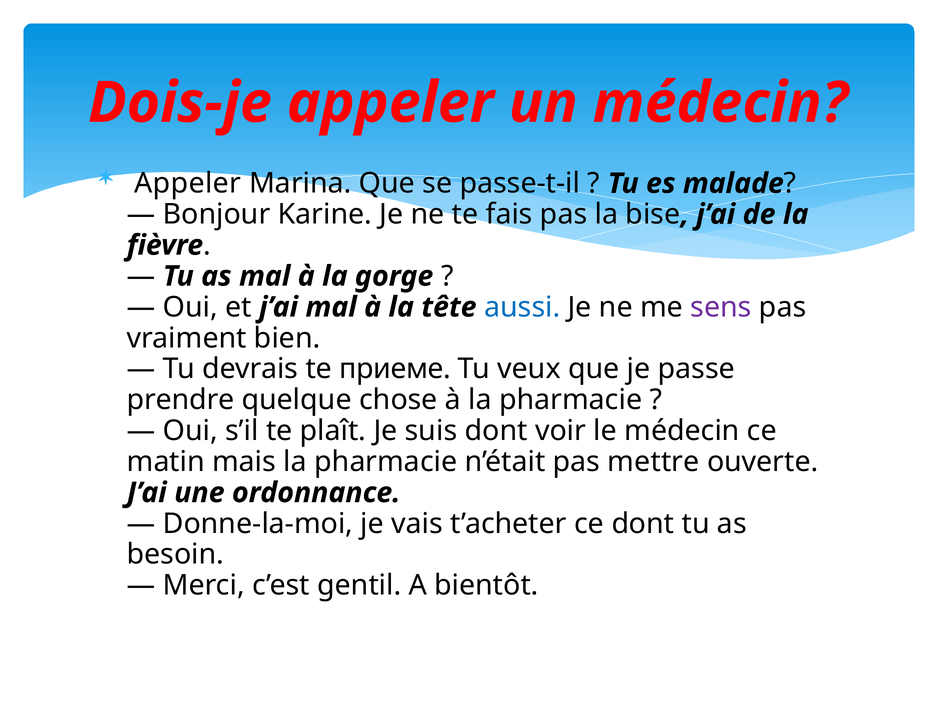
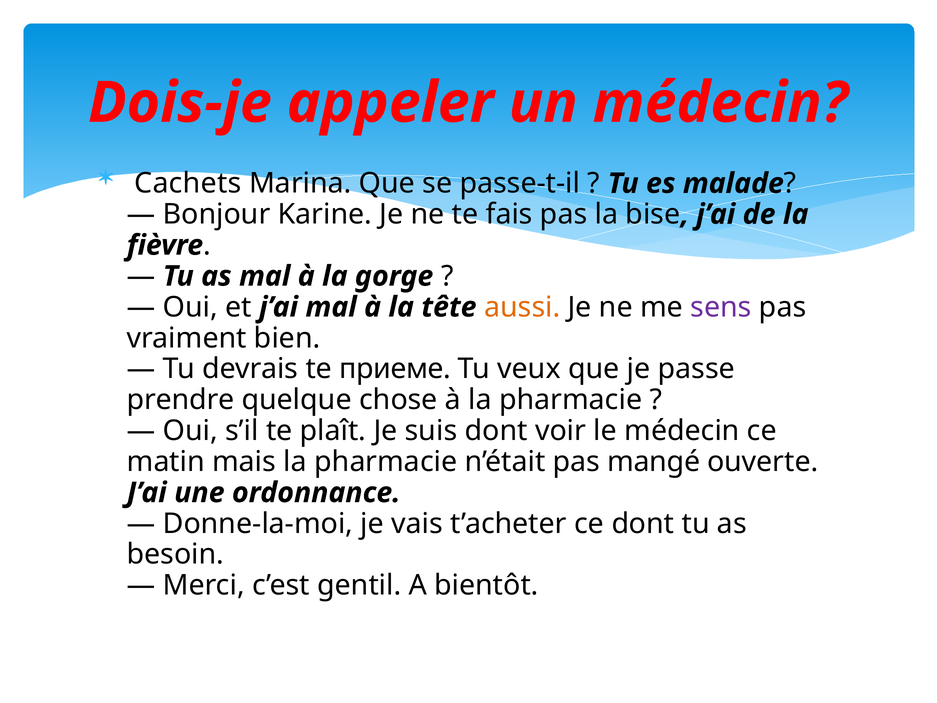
Appeler at (188, 183): Appeler -> Cachets
aussi colour: blue -> orange
mettre: mettre -> mangé
